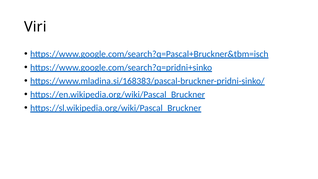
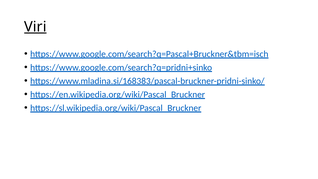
Viri underline: none -> present
